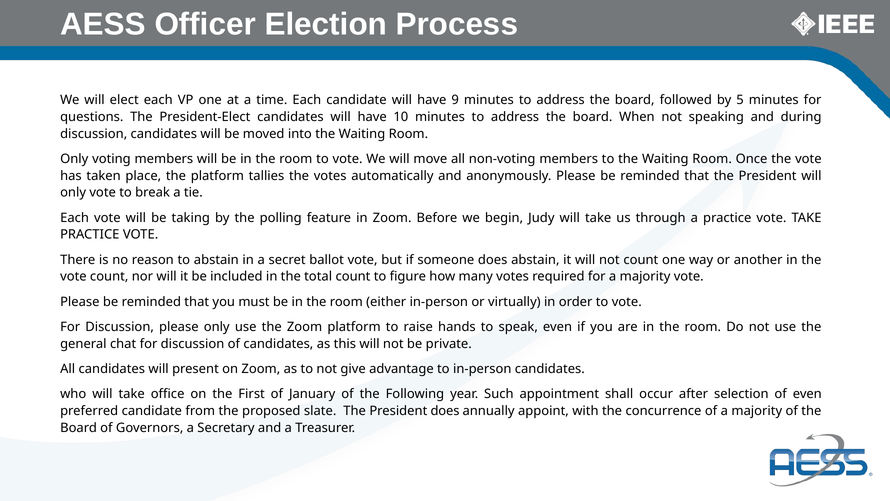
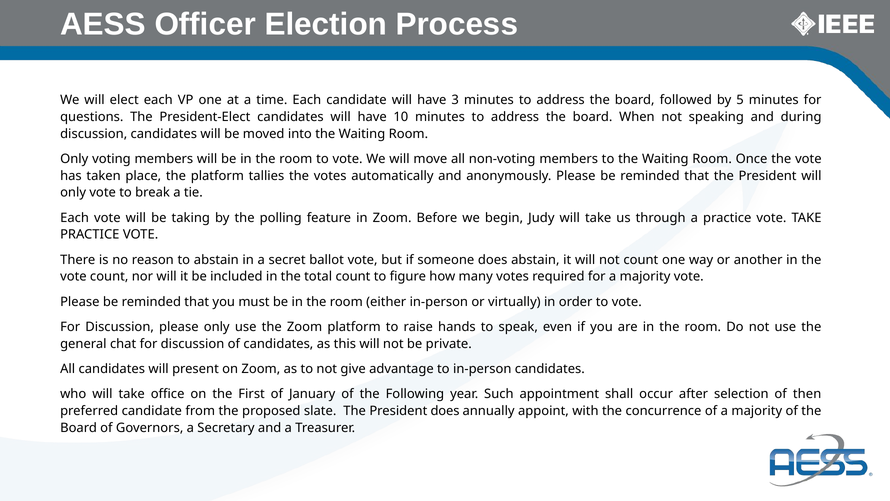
9: 9 -> 3
of even: even -> then
